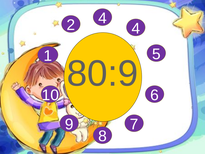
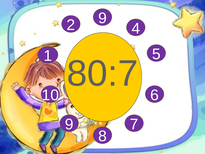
2 4: 4 -> 9
80:9: 80:9 -> 80:7
